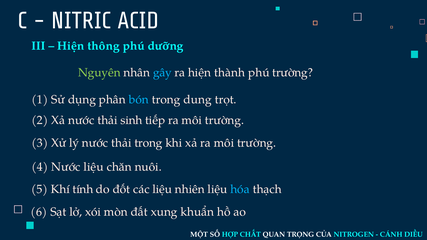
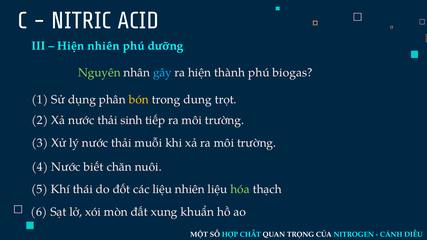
Hiện thông: thông -> nhiên
phú trường: trường -> biogas
bón colour: light blue -> yellow
thải trong: trong -> muỗi
Nước liệu: liệu -> biết
tính: tính -> thái
hóa colour: light blue -> light green
